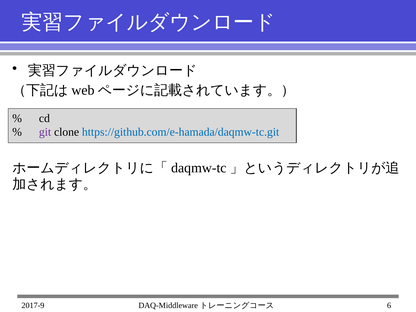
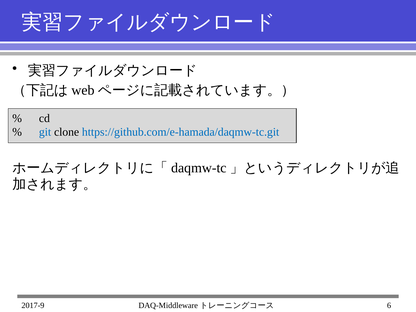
git colour: purple -> blue
